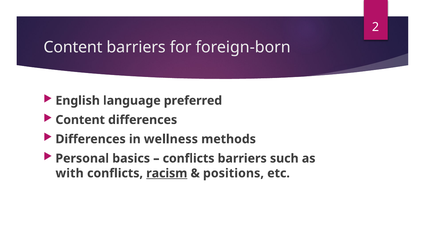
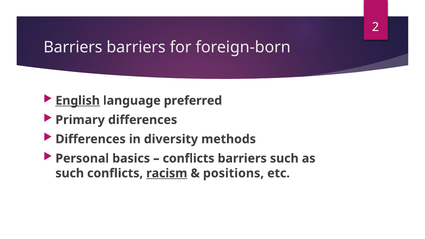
Content at (73, 47): Content -> Barriers
English underline: none -> present
Content at (80, 120): Content -> Primary
wellness: wellness -> diversity
with at (70, 173): with -> such
